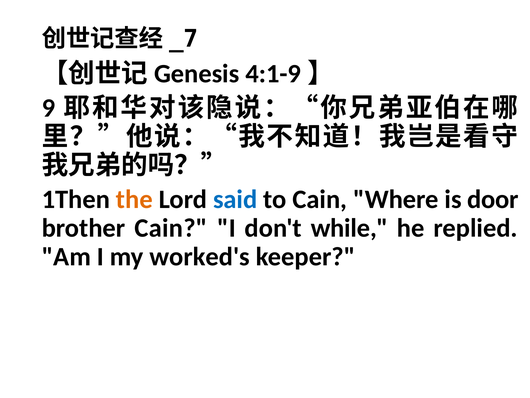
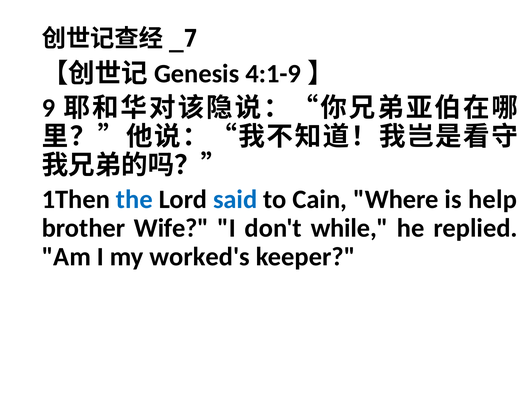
the colour: orange -> blue
door: door -> help
brother Cain: Cain -> Wife
